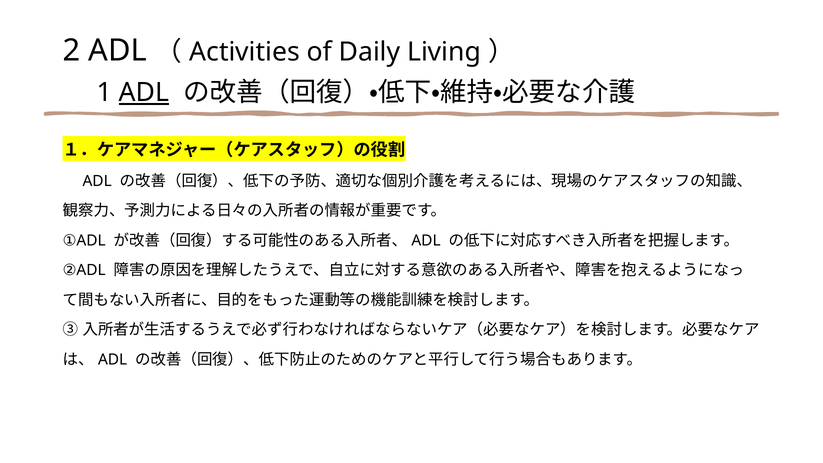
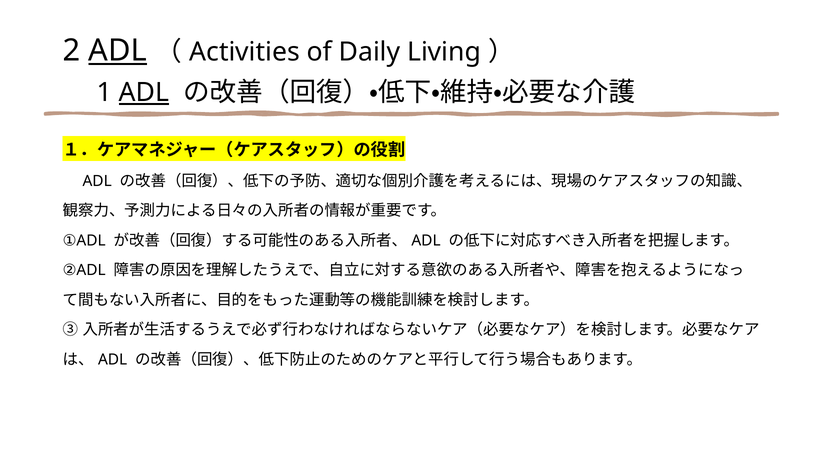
ADL at (118, 51) underline: none -> present
